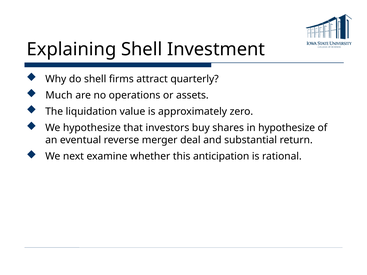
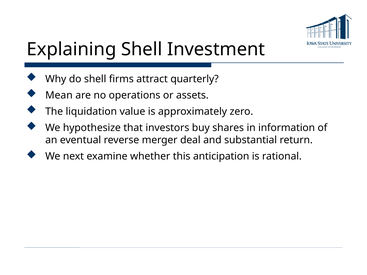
Much: Much -> Mean
in hypothesize: hypothesize -> information
